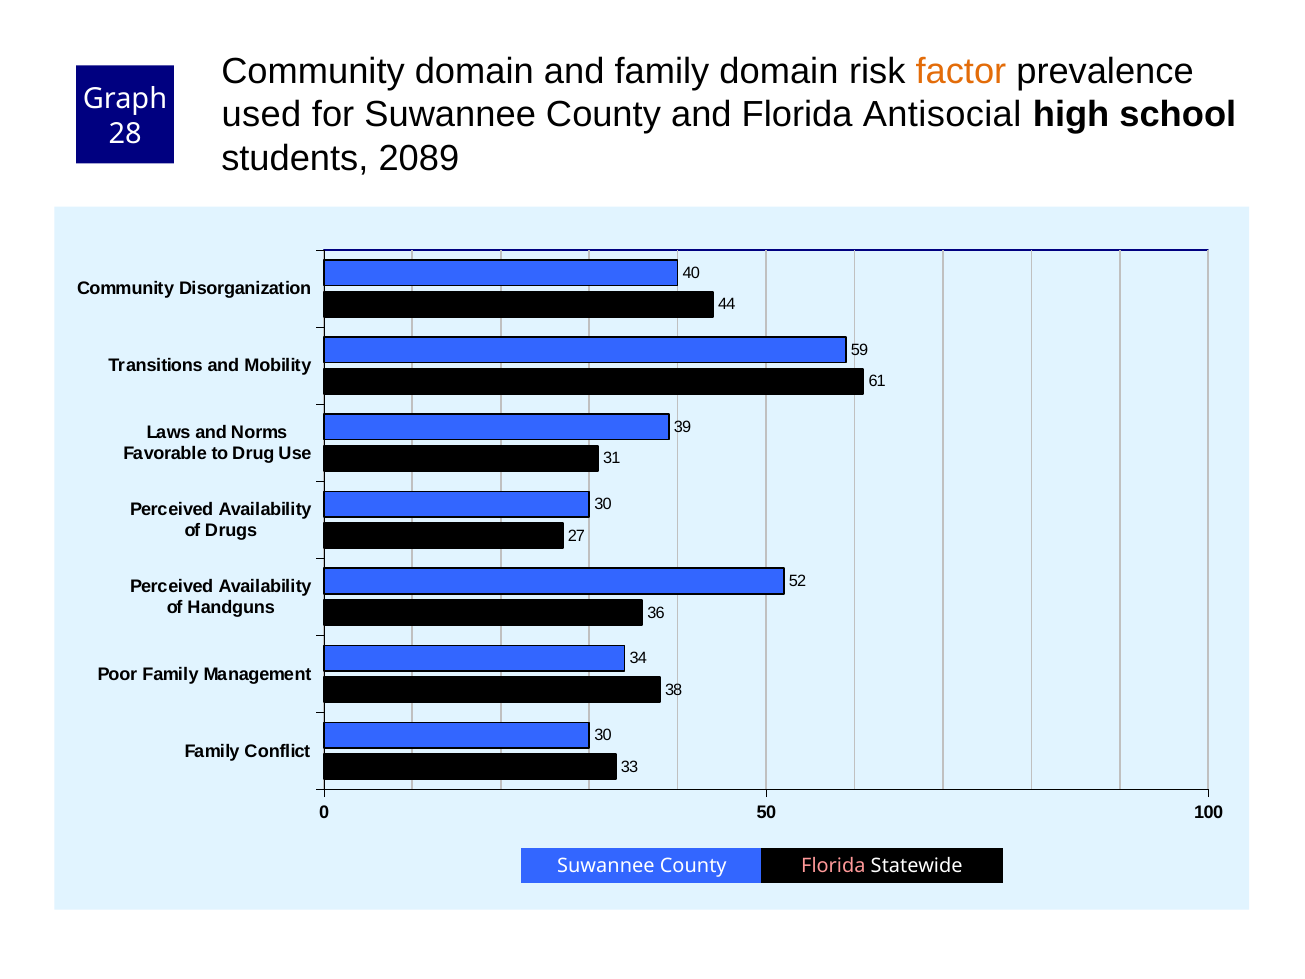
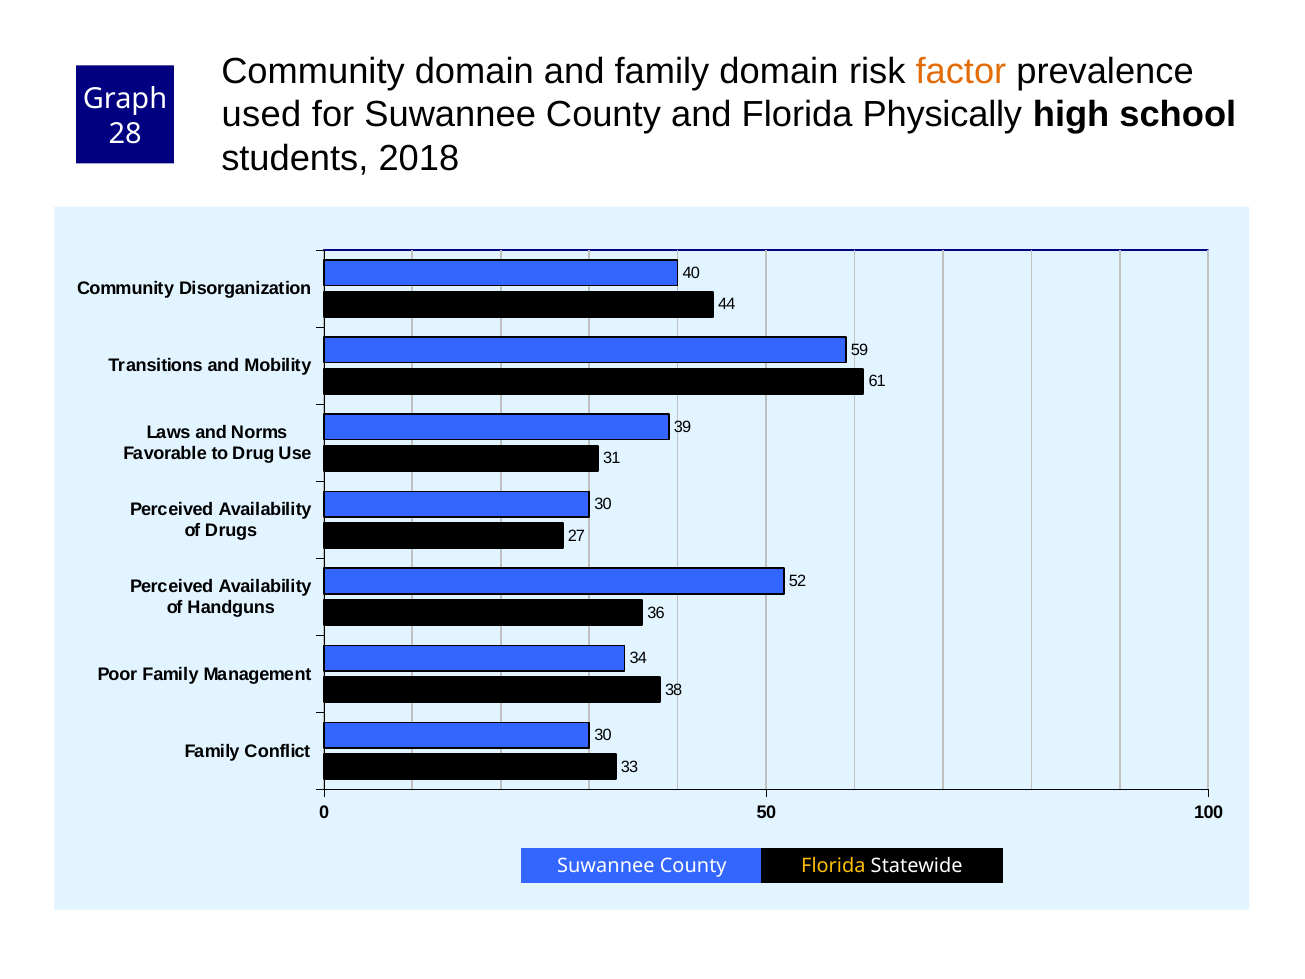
Antisocial: Antisocial -> Physically
2089: 2089 -> 2018
Florida at (833, 865) colour: pink -> yellow
